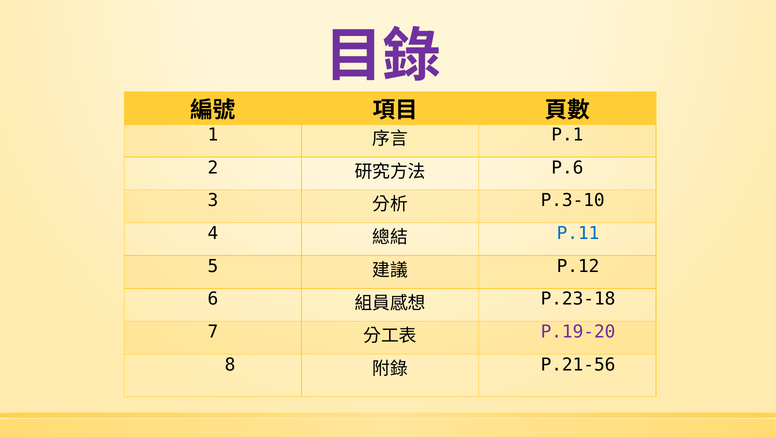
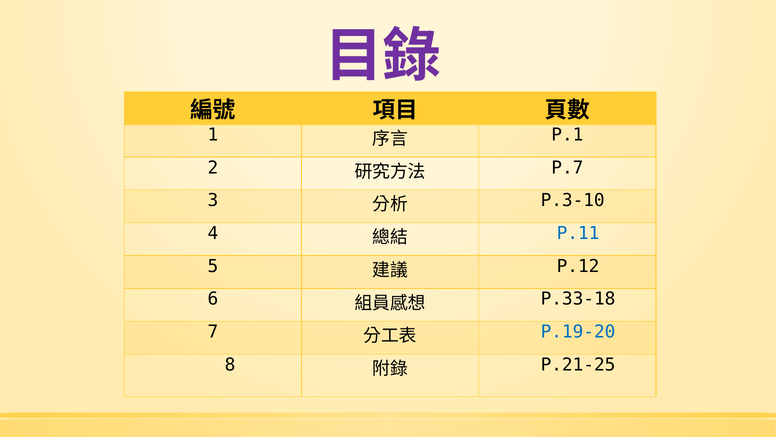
P.6: P.6 -> P.7
P.23-18: P.23-18 -> P.33-18
P.19-20 colour: purple -> blue
P.21-56: P.21-56 -> P.21-25
